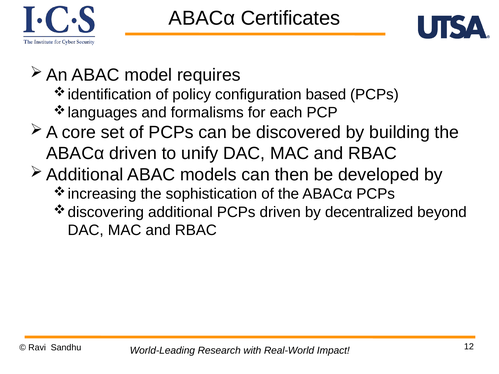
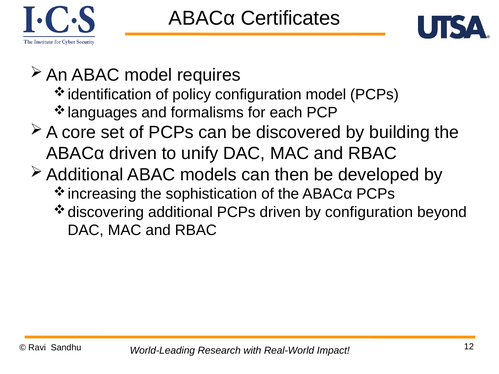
configuration based: based -> model
by decentralized: decentralized -> configuration
